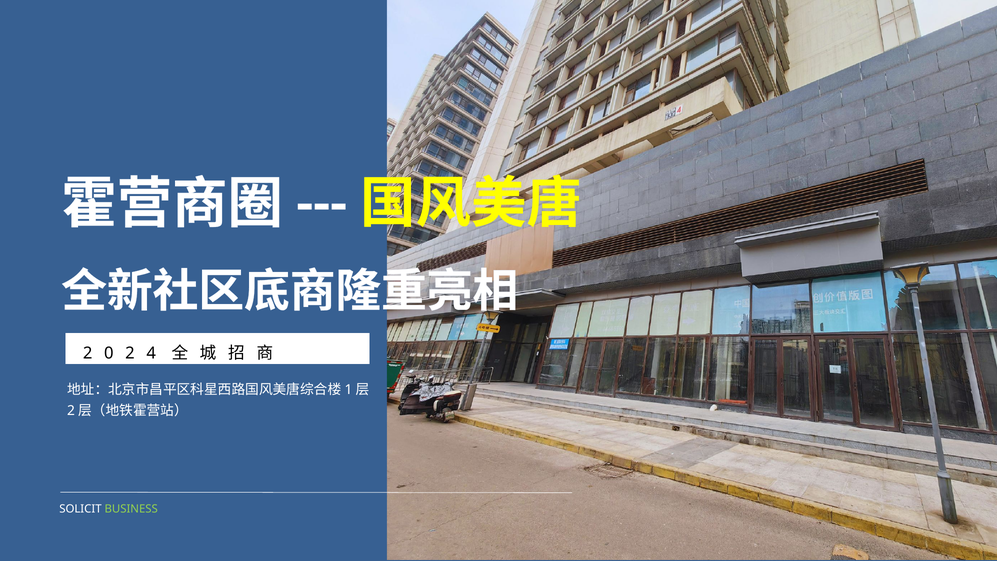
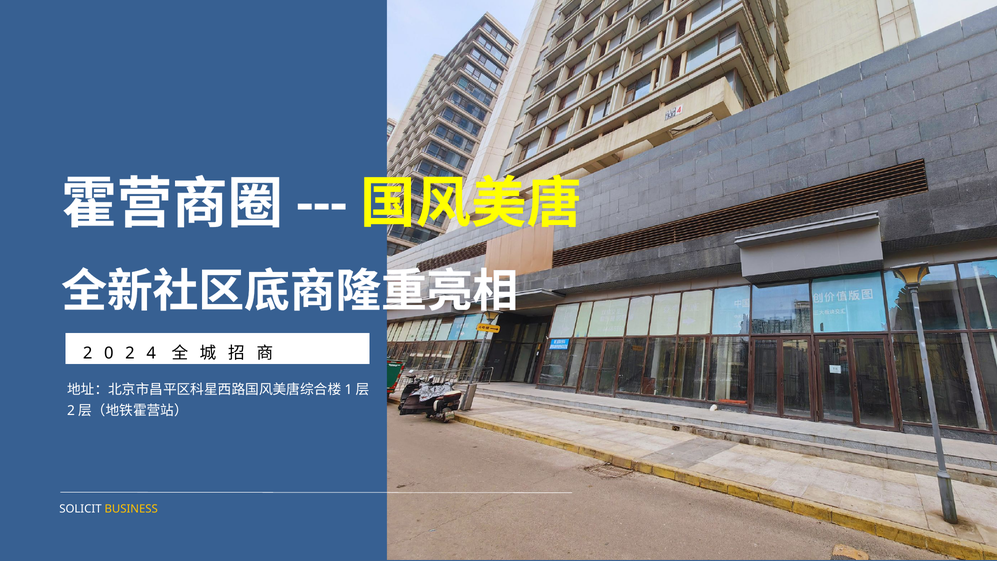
BUSINESS colour: light green -> yellow
